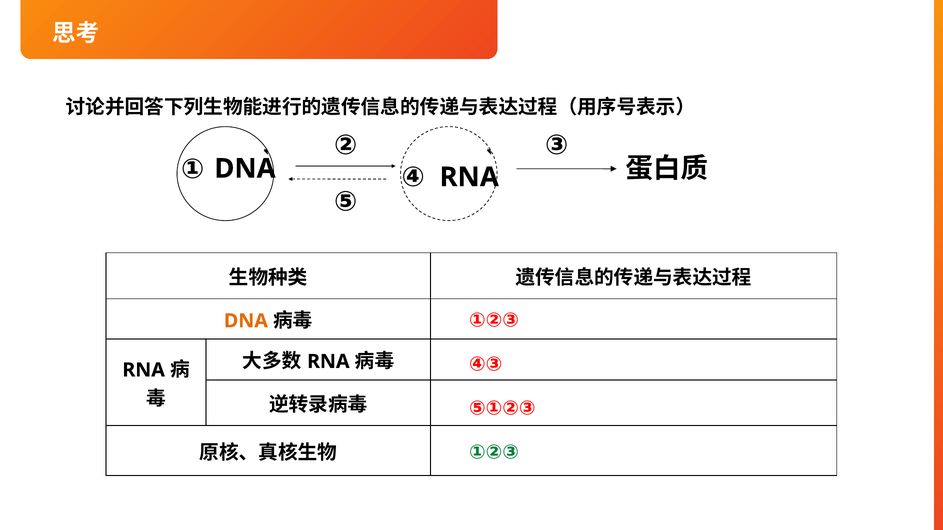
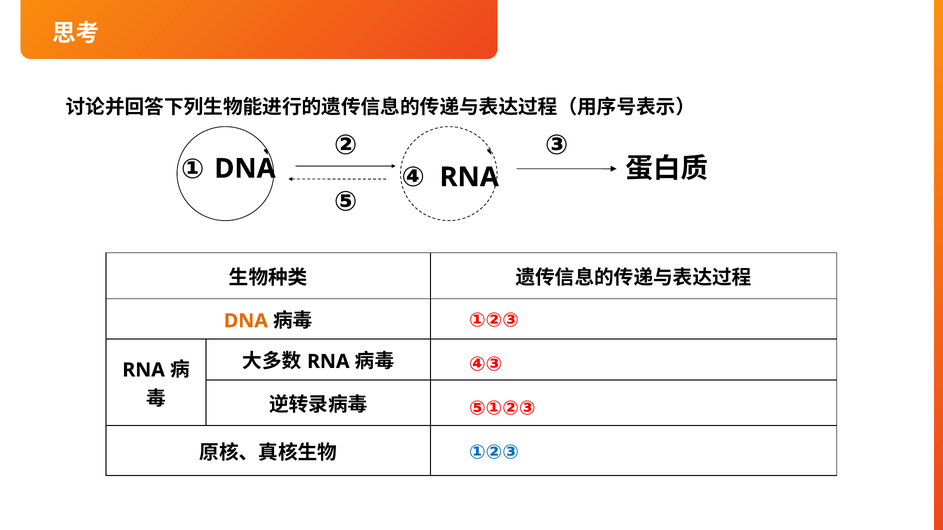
①②③ at (494, 453) colour: green -> blue
